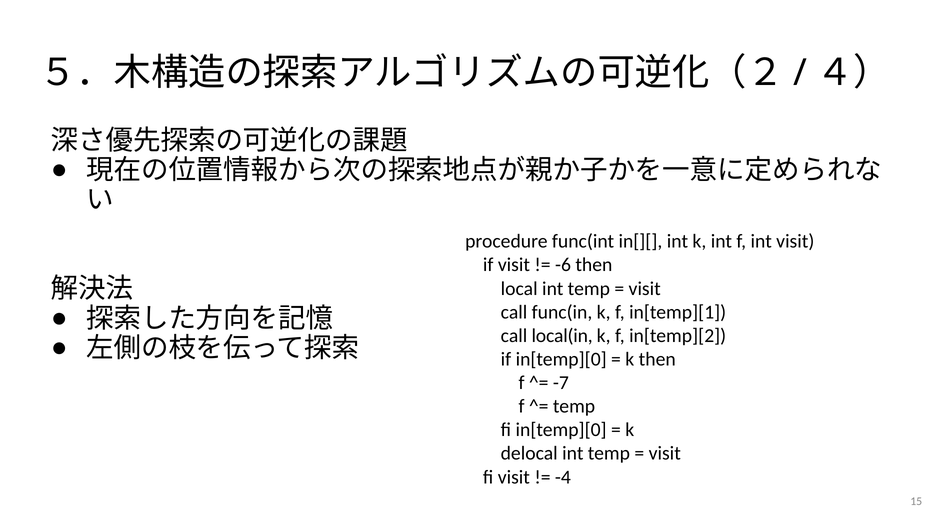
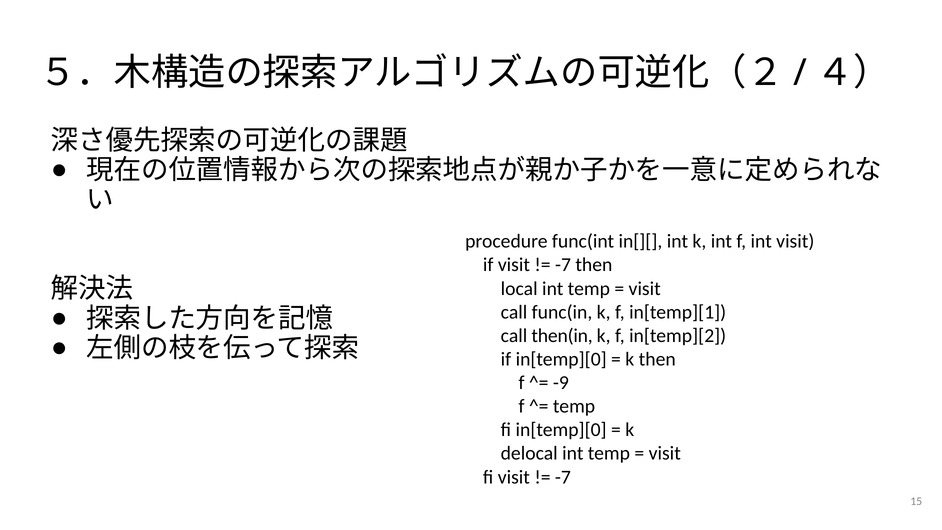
-6 at (563, 265): -6 -> -7
local(in: local(in -> then(in
-7: -7 -> -9
-4 at (563, 477): -4 -> -7
